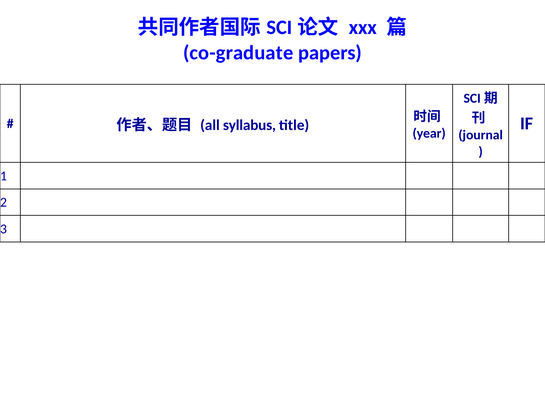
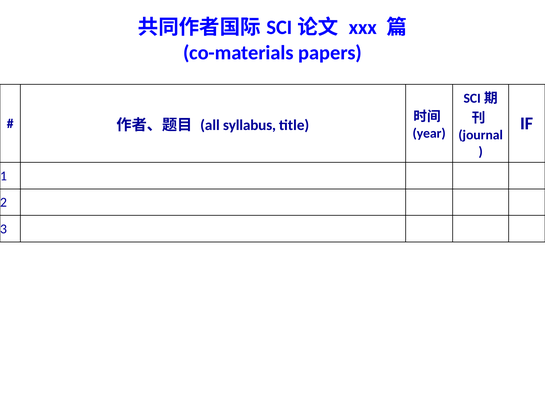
co-graduate: co-graduate -> co-materials
